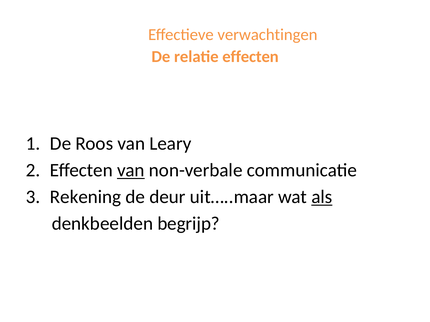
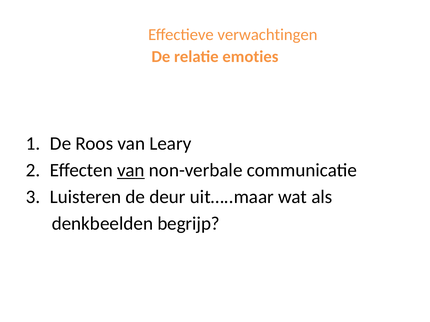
relatie effecten: effecten -> emoties
Rekening: Rekening -> Luisteren
als underline: present -> none
